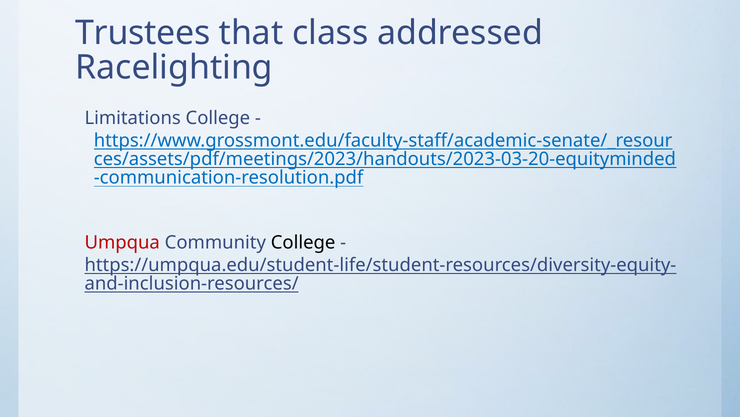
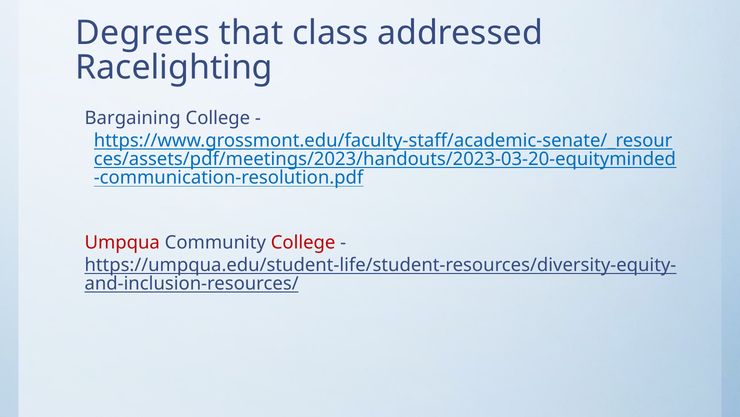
Trustees: Trustees -> Degrees
Limitations: Limitations -> Bargaining
College at (303, 242) colour: black -> red
